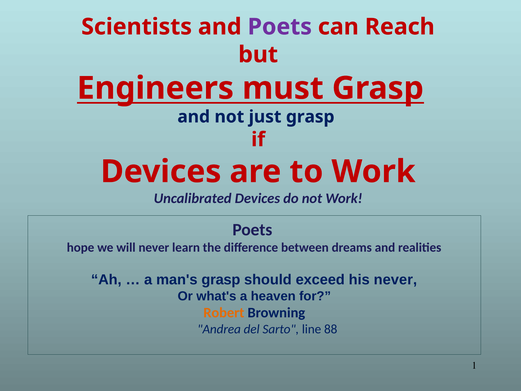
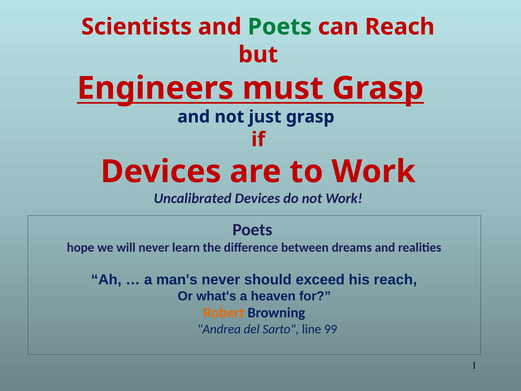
Poets at (280, 27) colour: purple -> green
man's grasp: grasp -> never
his never: never -> reach
88: 88 -> 99
